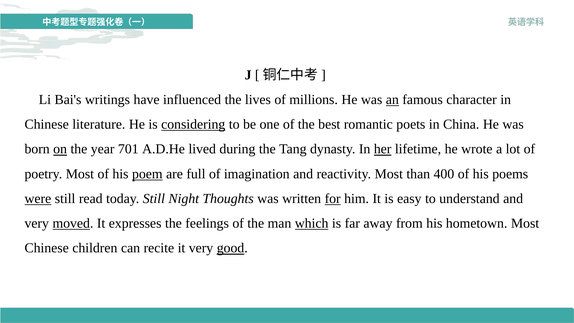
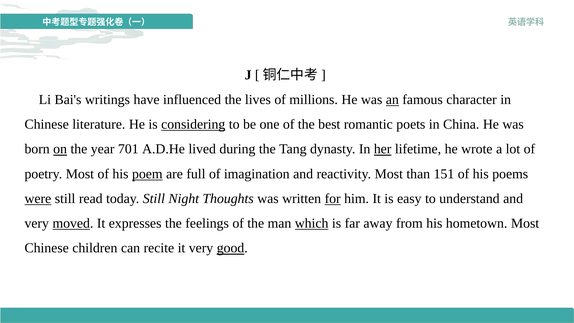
400: 400 -> 151
